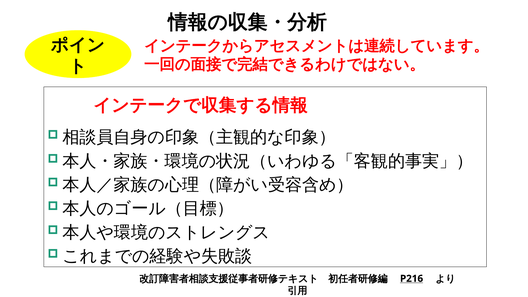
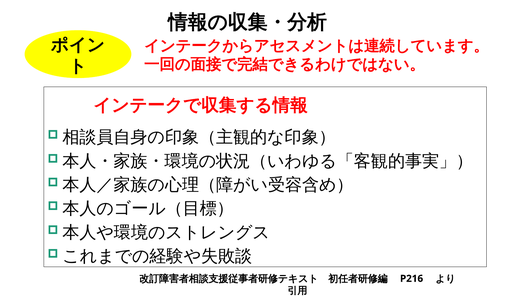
P216 underline: present -> none
